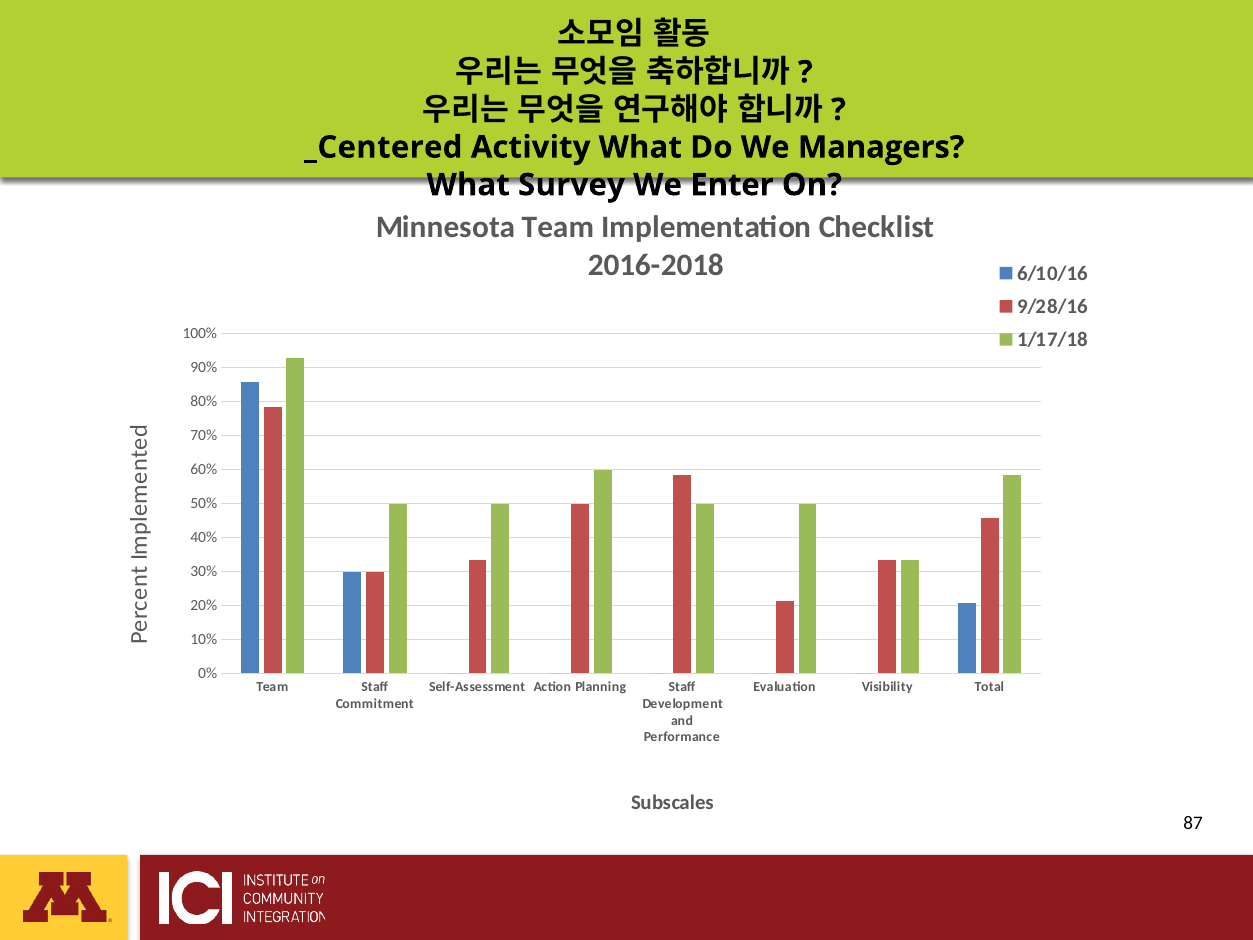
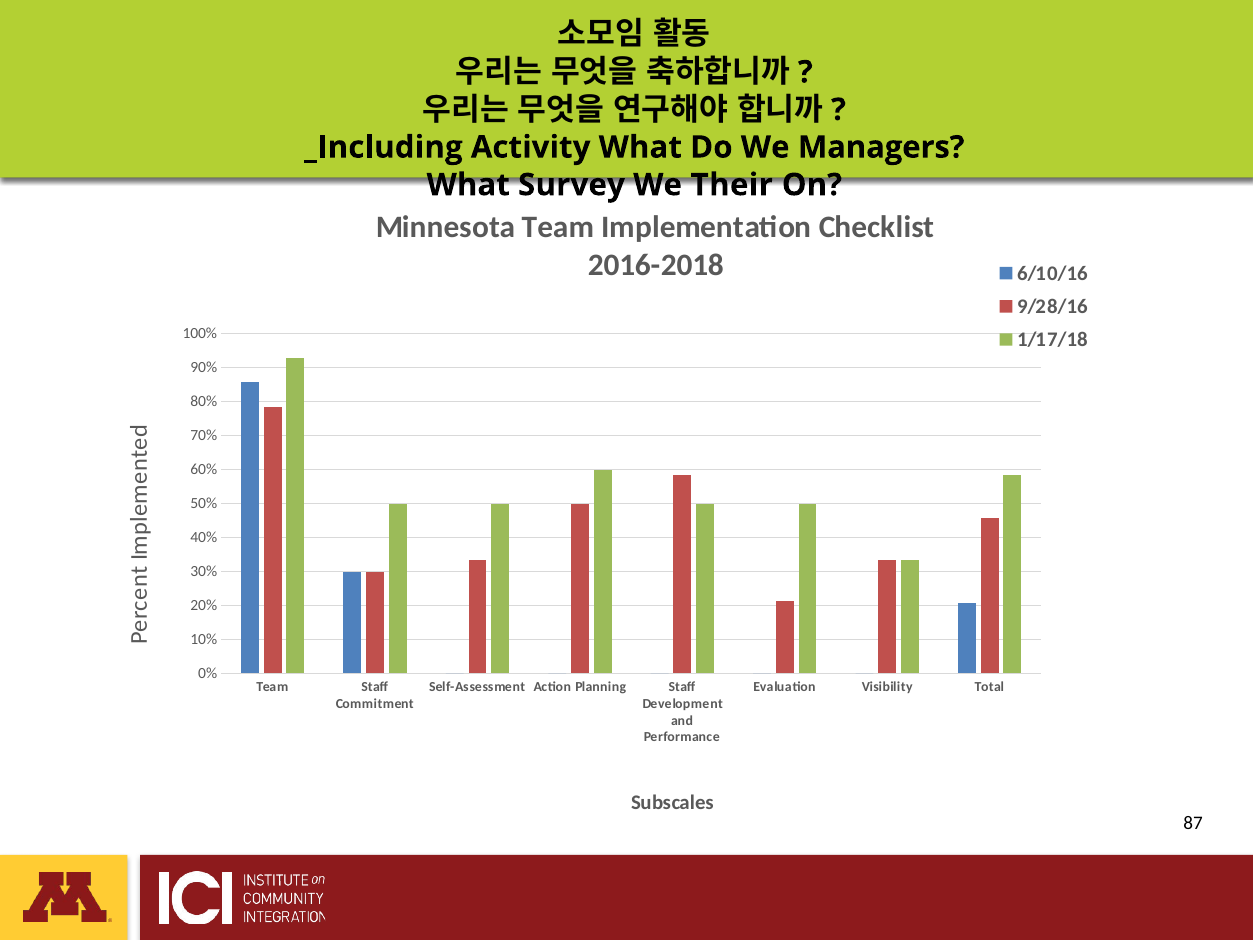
_Centered: _Centered -> _Including
Enter: Enter -> Their
